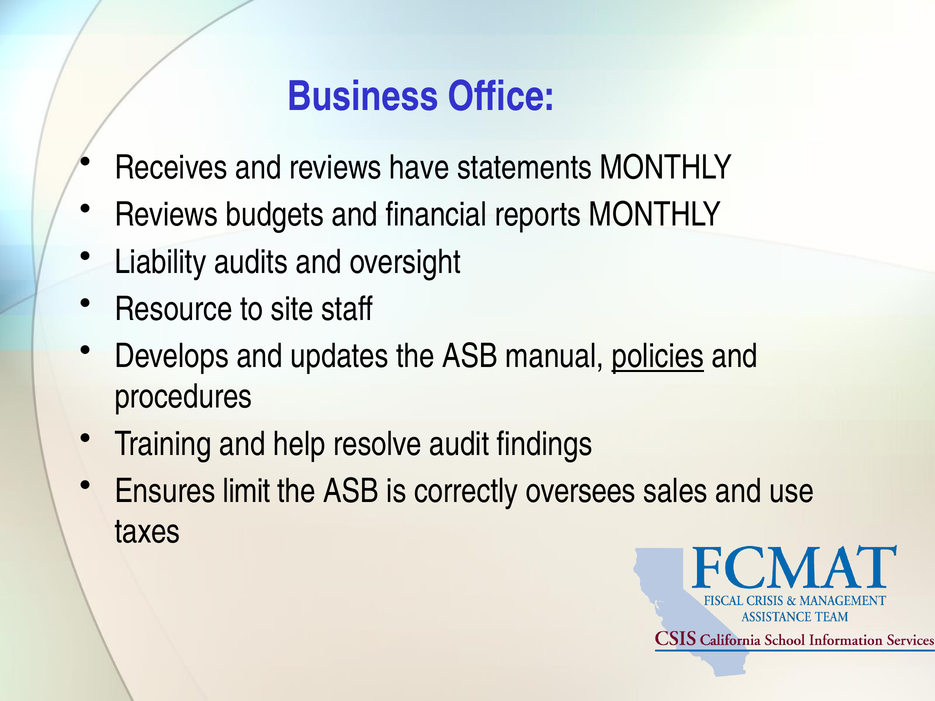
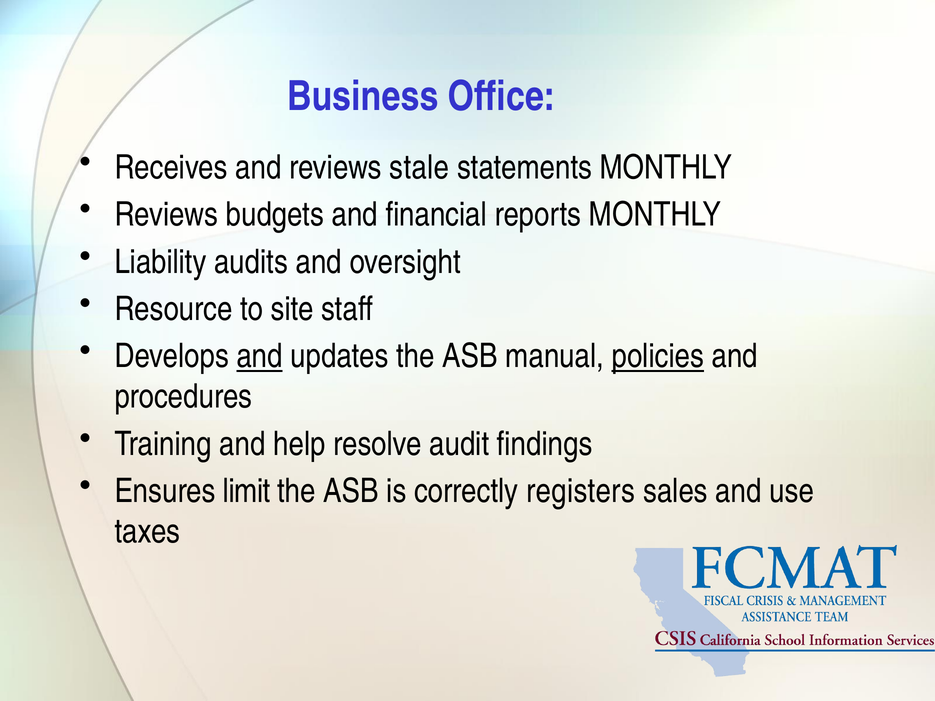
have: have -> stale
and at (260, 356) underline: none -> present
oversees: oversees -> registers
